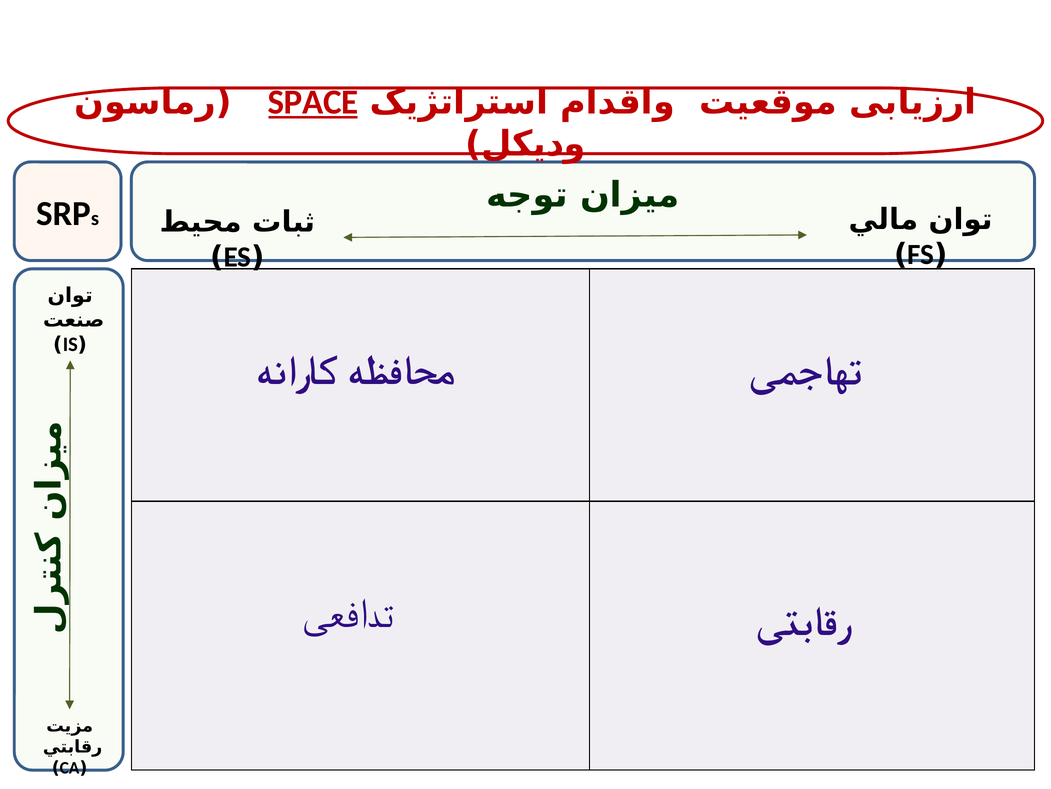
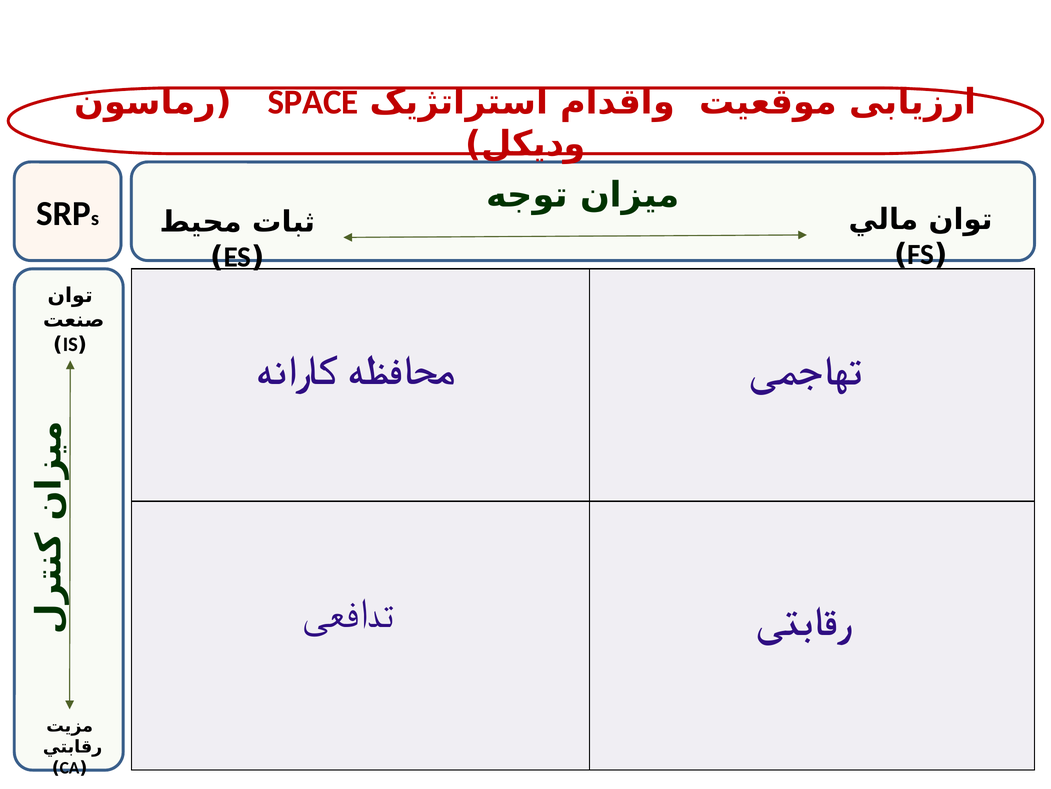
SPACE underline: present -> none
